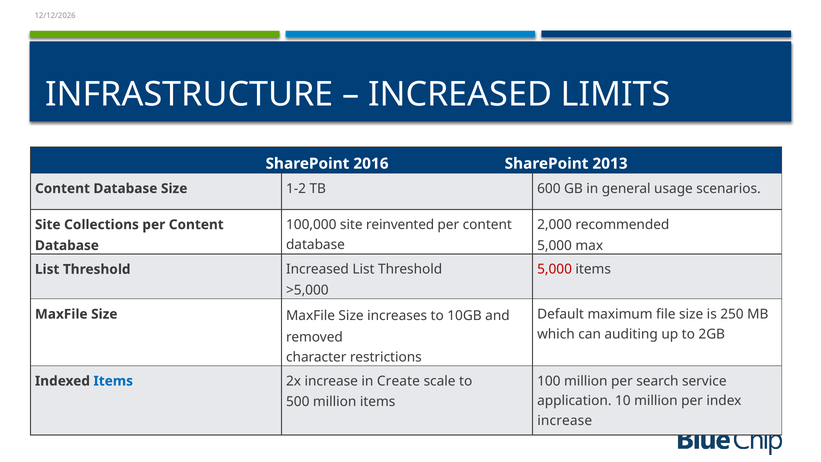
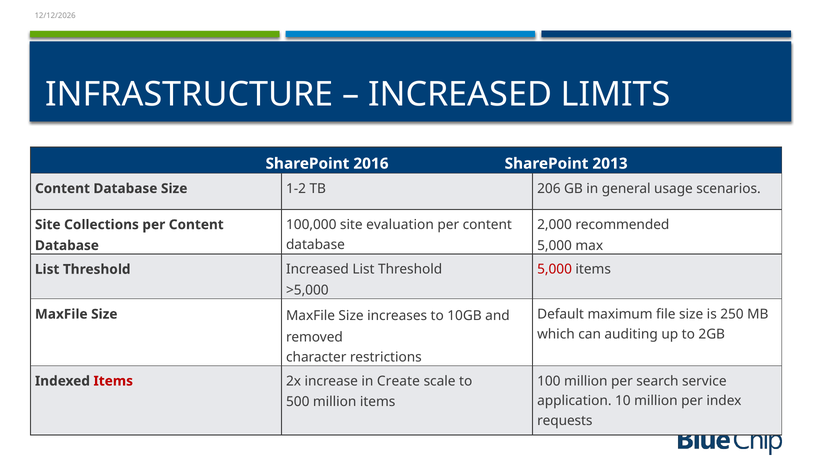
600: 600 -> 206
reinvented: reinvented -> evaluation
Items at (113, 381) colour: blue -> red
increase at (565, 421): increase -> requests
